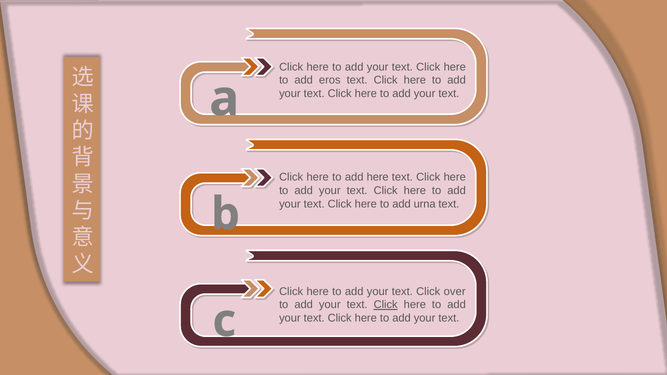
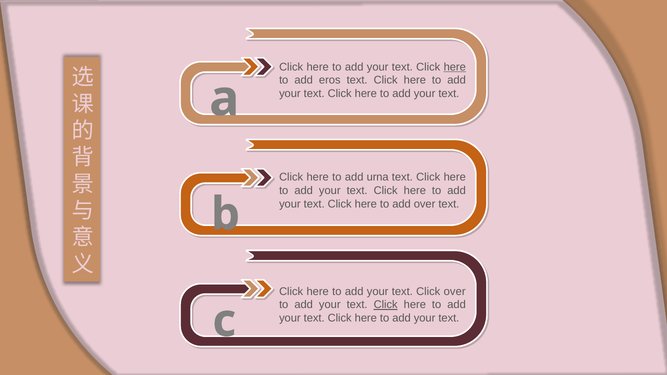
here at (455, 67) underline: none -> present
add here: here -> urna
add urna: urna -> over
